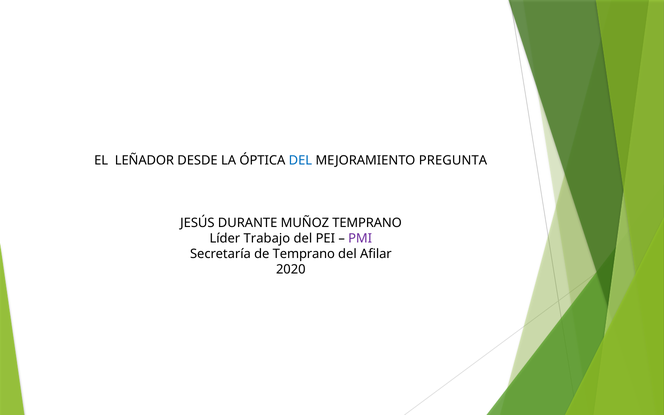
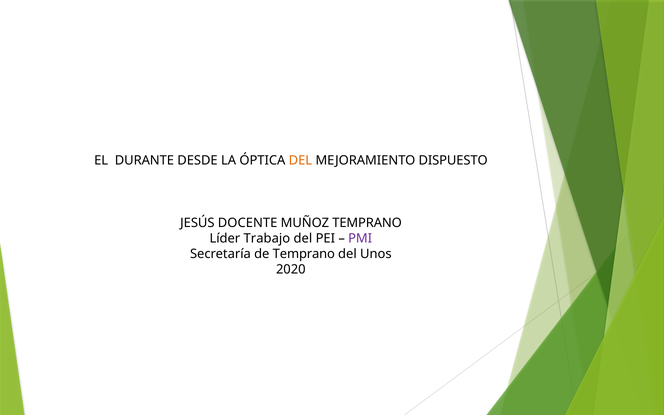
LEÑADOR: LEÑADOR -> DURANTE
DEL at (300, 161) colour: blue -> orange
PREGUNTA: PREGUNTA -> DISPUESTO
DURANTE: DURANTE -> DOCENTE
Afilar: Afilar -> Unos
